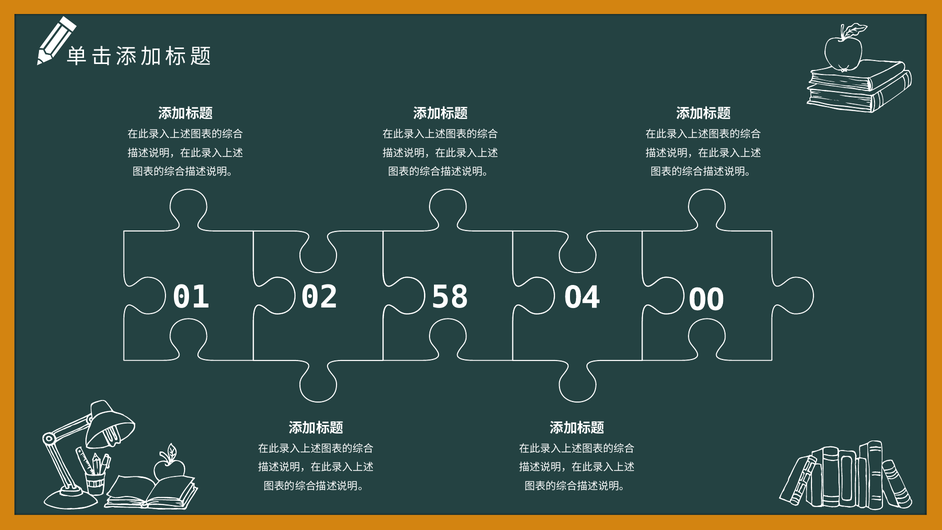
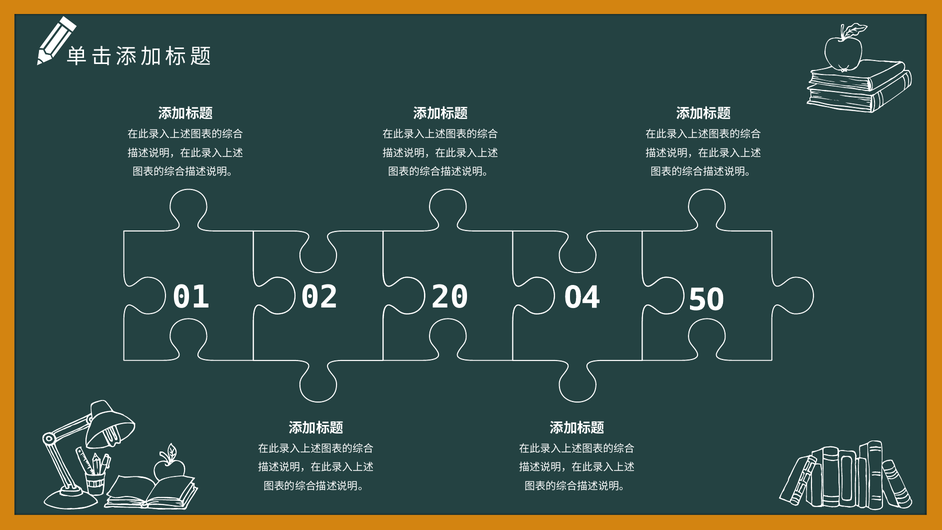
58: 58 -> 20
00: 00 -> 50
